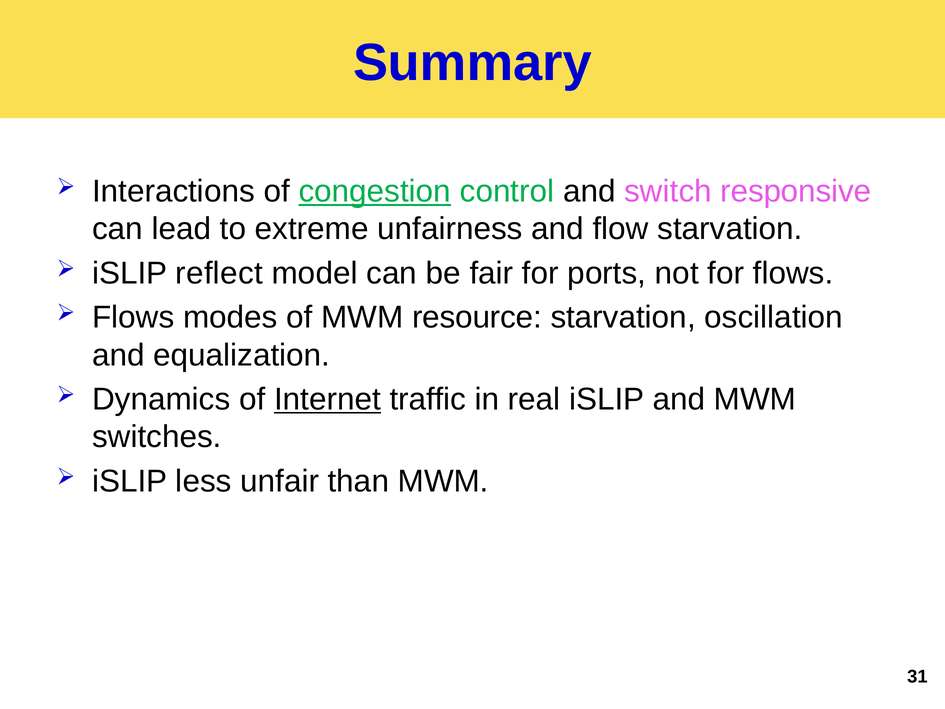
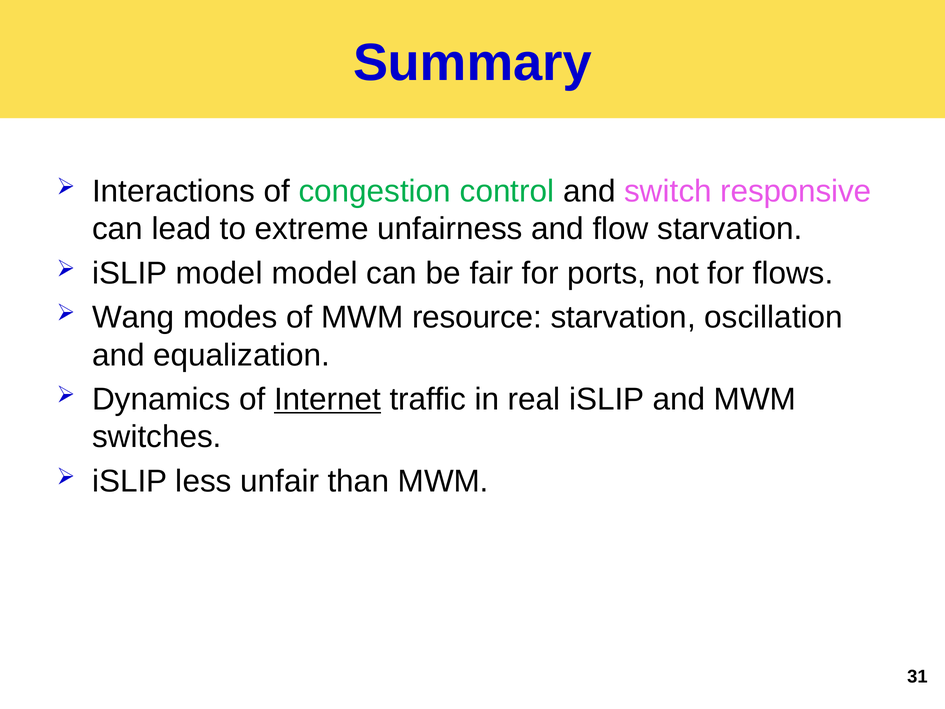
congestion underline: present -> none
iSLIP reflect: reflect -> model
Flows at (133, 317): Flows -> Wang
